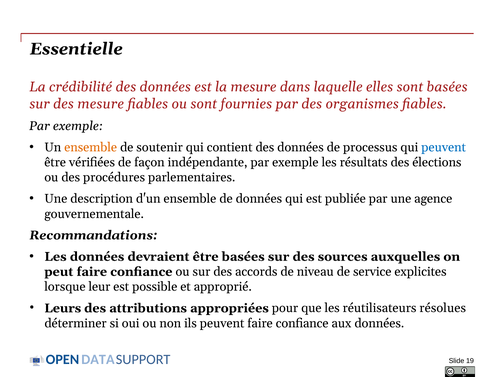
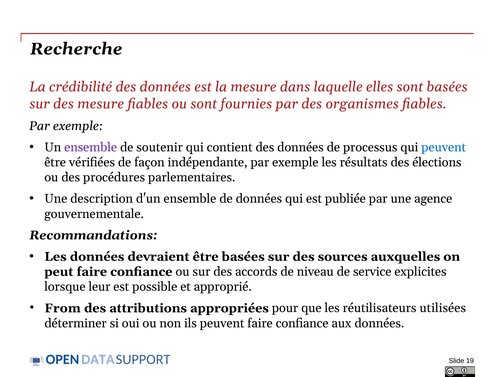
Essentielle: Essentielle -> Recherche
ensemble at (91, 147) colour: orange -> purple
Leurs: Leurs -> From
résolues: résolues -> utilisées
